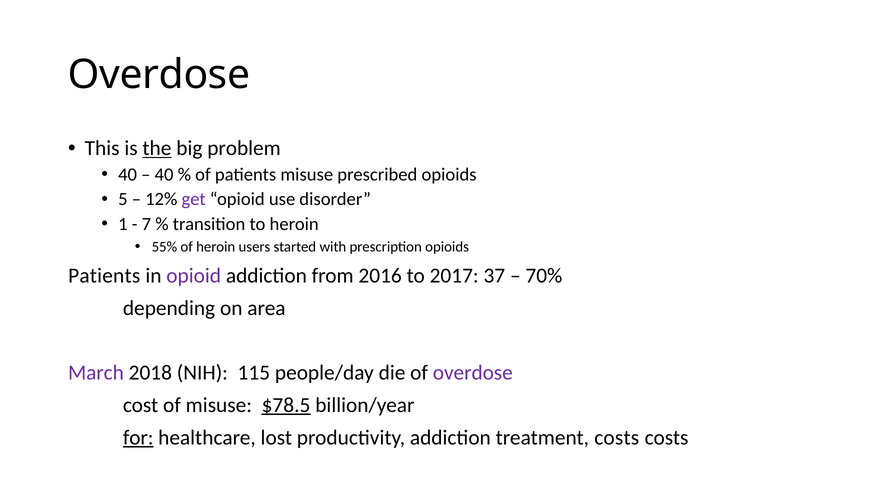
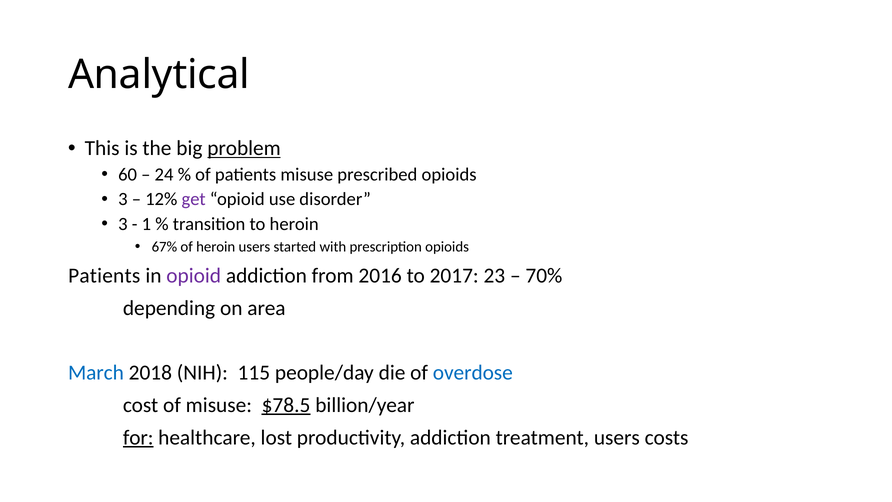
Overdose at (159, 75): Overdose -> Analytical
the underline: present -> none
problem underline: none -> present
40 at (128, 175): 40 -> 60
40 at (164, 175): 40 -> 24
5 at (123, 199): 5 -> 3
1 at (123, 224): 1 -> 3
7: 7 -> 1
55%: 55% -> 67%
37: 37 -> 23
March colour: purple -> blue
overdose at (473, 373) colour: purple -> blue
treatment costs: costs -> users
